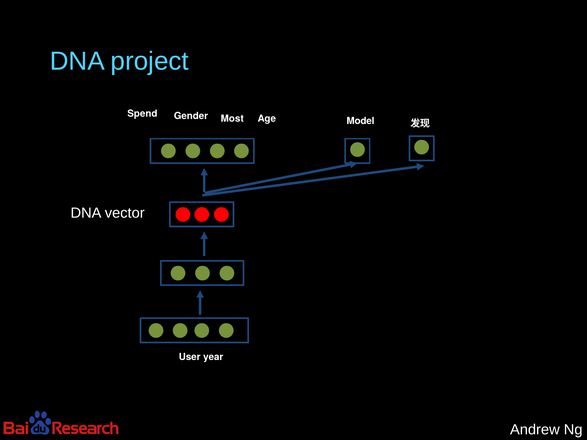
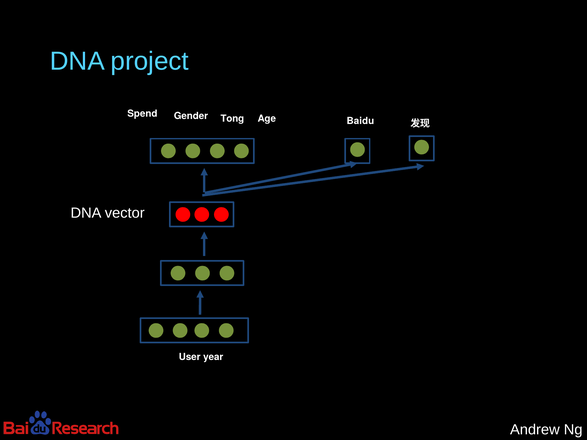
Most: Most -> Tong
Model: Model -> Baidu
